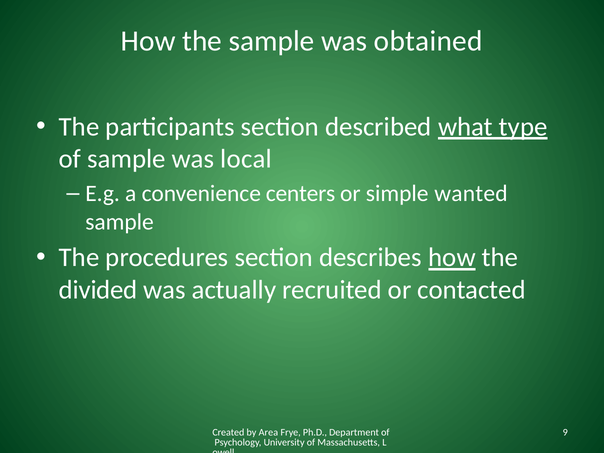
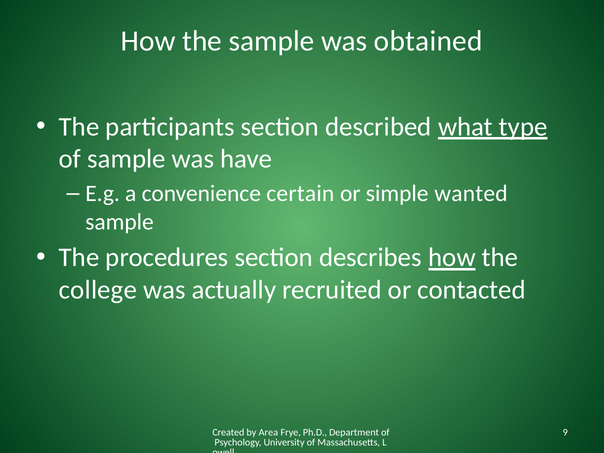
local: local -> have
centers: centers -> certain
divided: divided -> college
